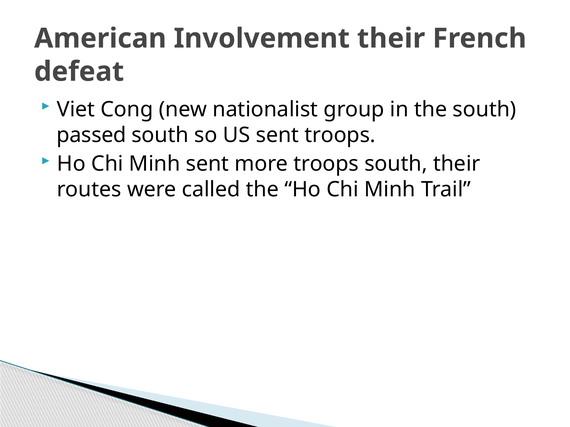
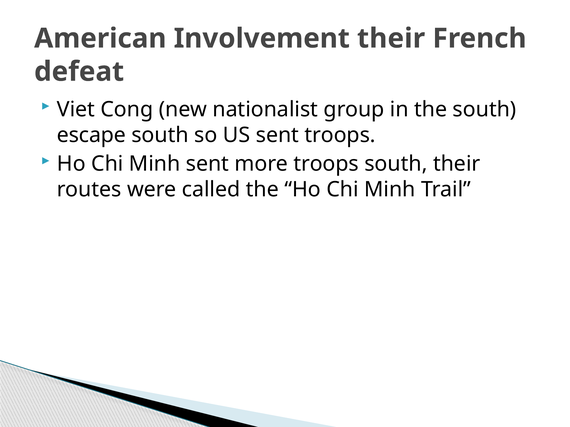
passed: passed -> escape
